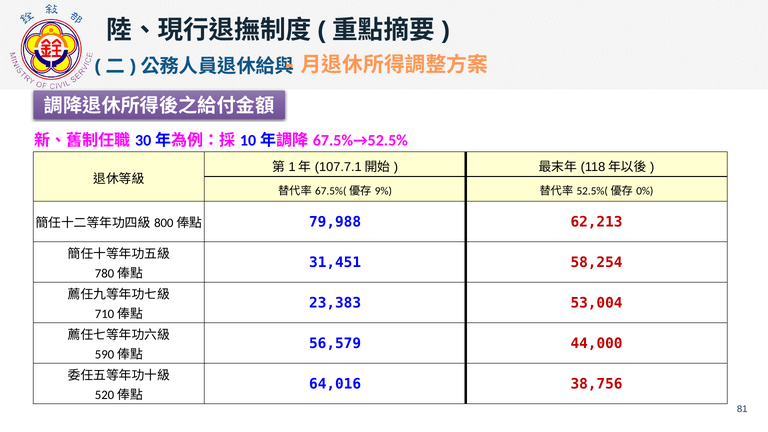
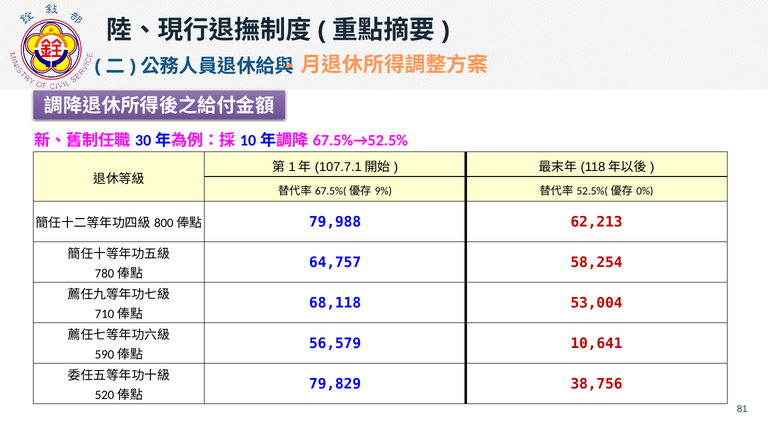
31,451: 31,451 -> 64,757
23,383: 23,383 -> 68,118
44,000: 44,000 -> 10,641
64,016: 64,016 -> 79,829
